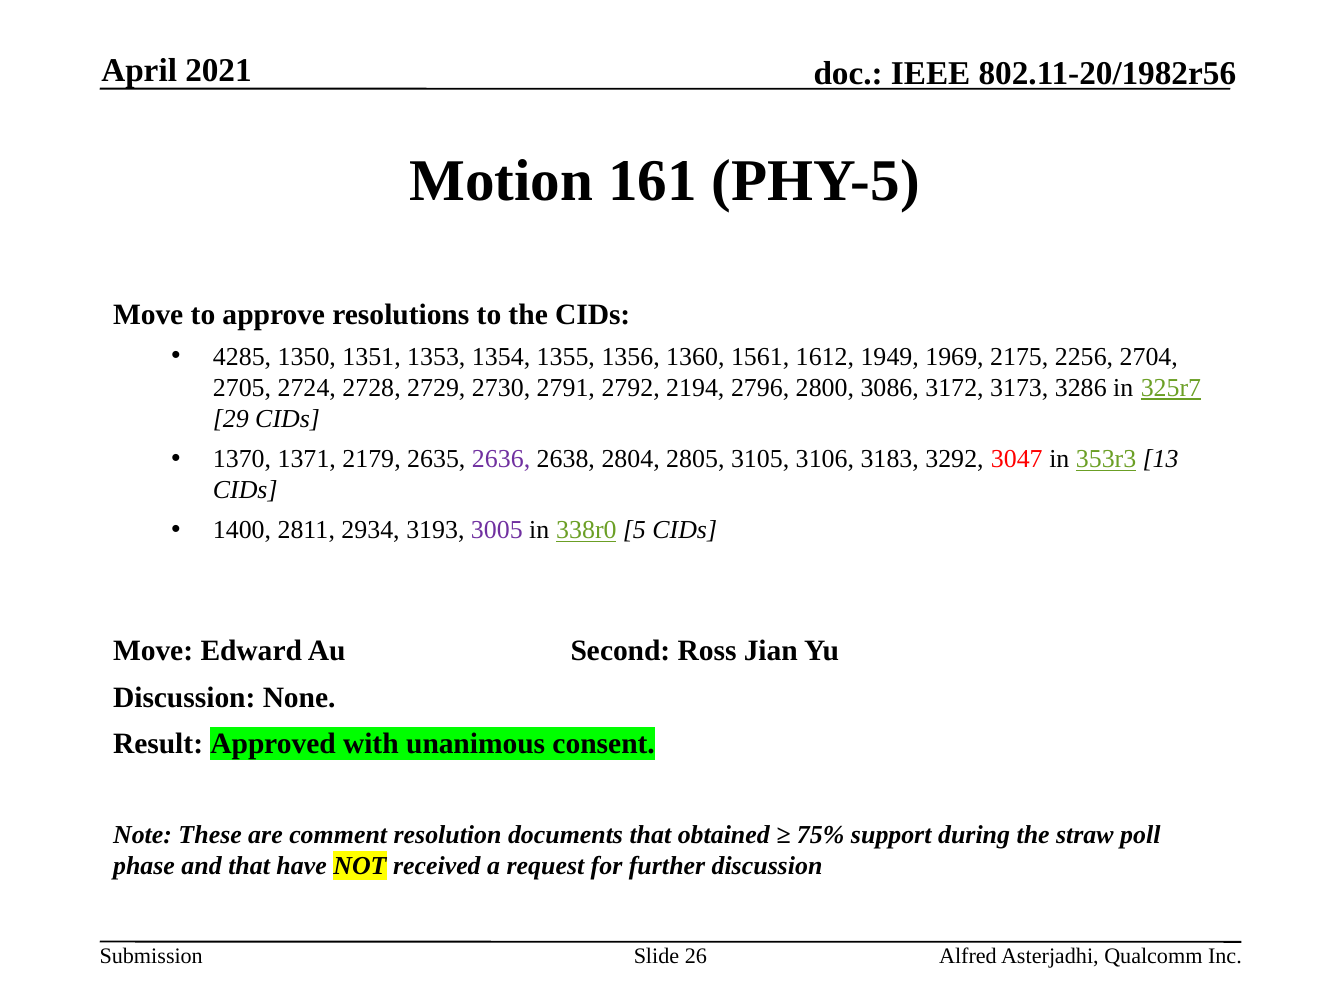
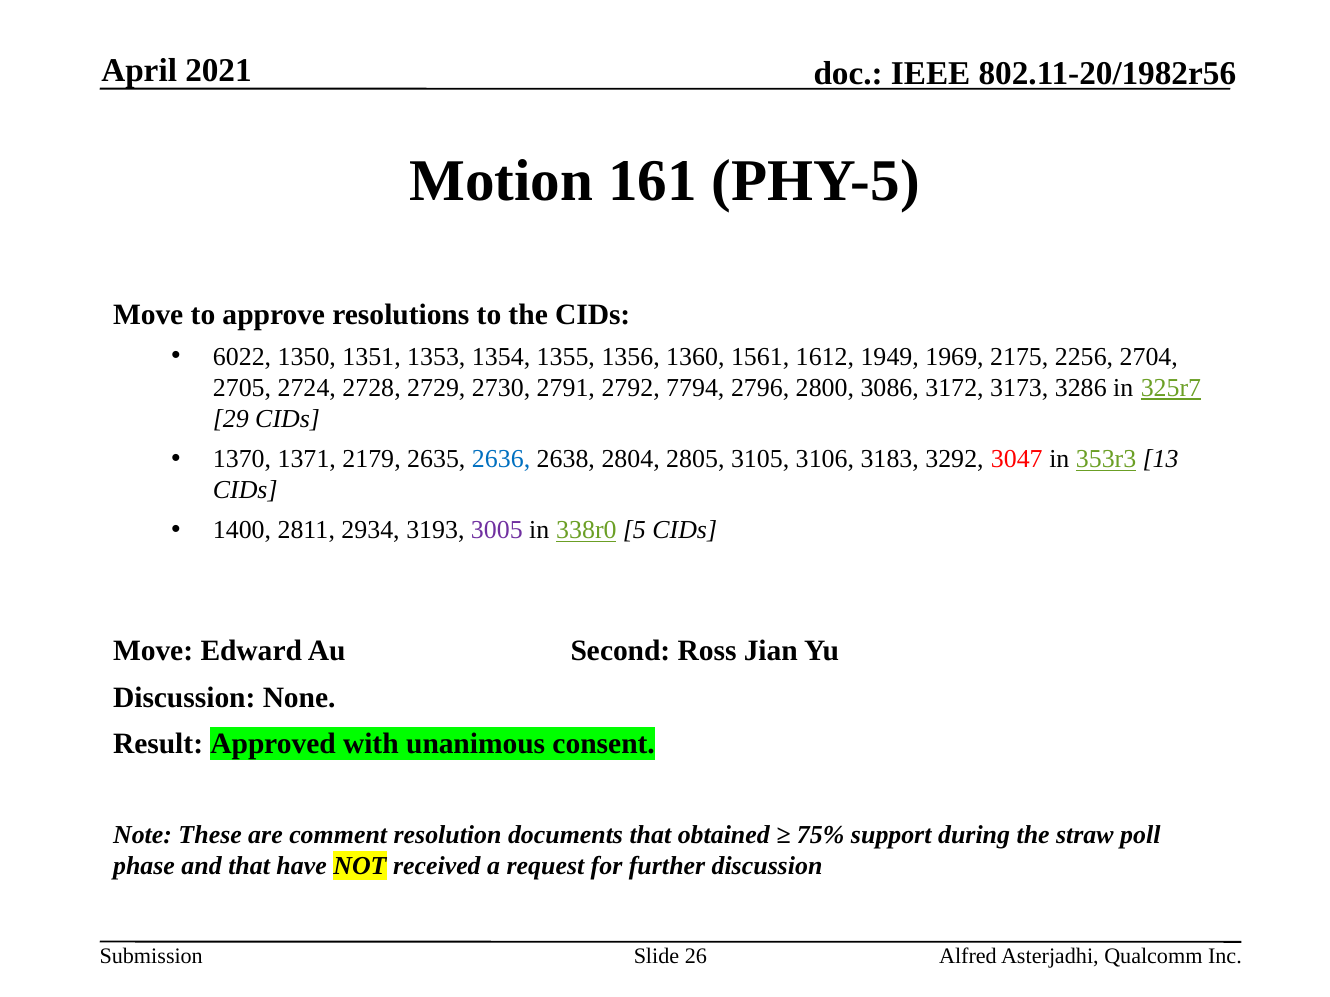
4285: 4285 -> 6022
2194: 2194 -> 7794
2636 colour: purple -> blue
